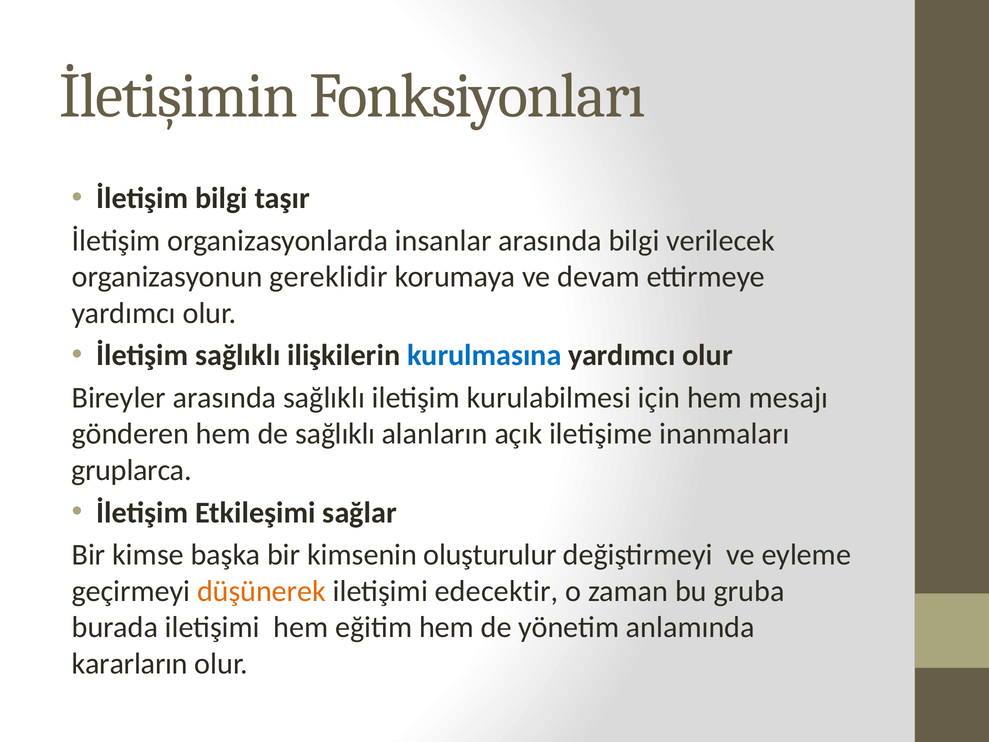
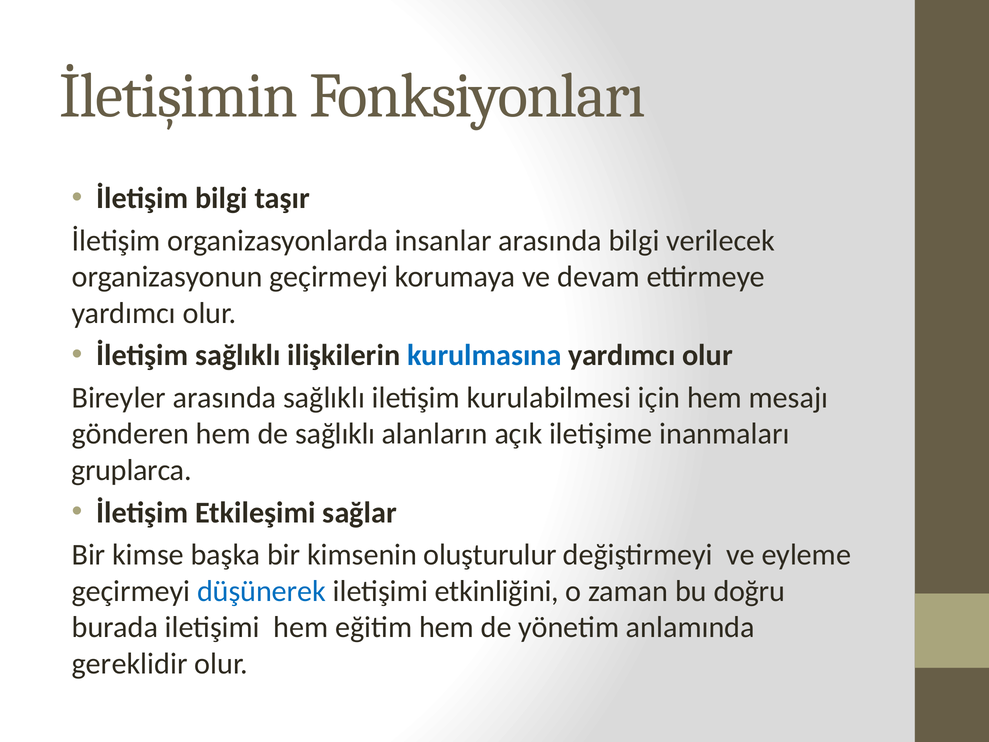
organizasyonun gereklidir: gereklidir -> geçirmeyi
düşünerek colour: orange -> blue
edecektir: edecektir -> etkinliğini
gruba: gruba -> doğru
kararların: kararların -> gereklidir
